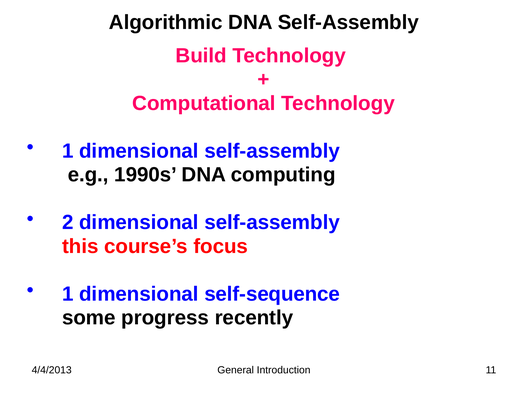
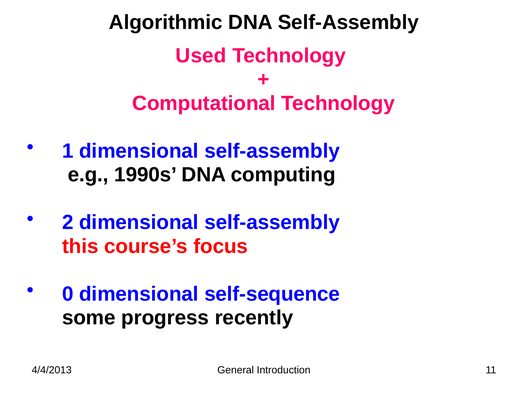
Build: Build -> Used
1 at (68, 294): 1 -> 0
